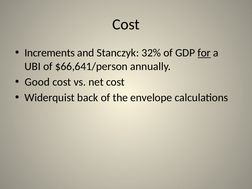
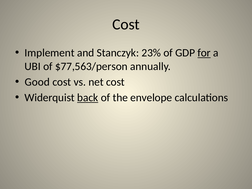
Increments: Increments -> Implement
32%: 32% -> 23%
$66,641/person: $66,641/person -> $77,563/person
back underline: none -> present
